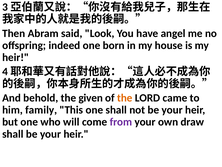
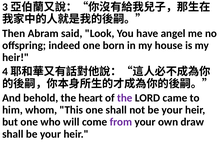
given: given -> heart
the at (125, 98) colour: orange -> purple
family: family -> whom
